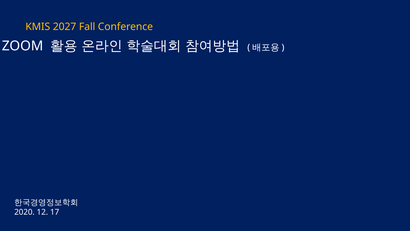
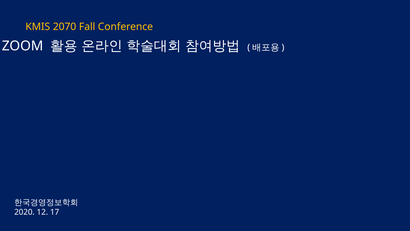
2027: 2027 -> 2070
